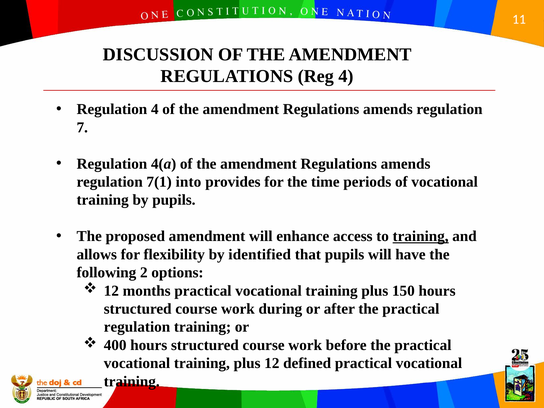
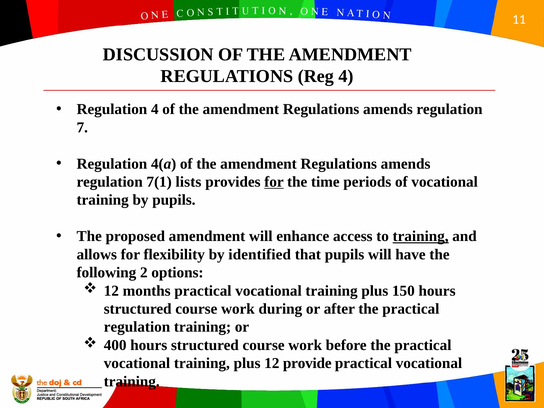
into: into -> lists
for at (274, 182) underline: none -> present
defined: defined -> provide
